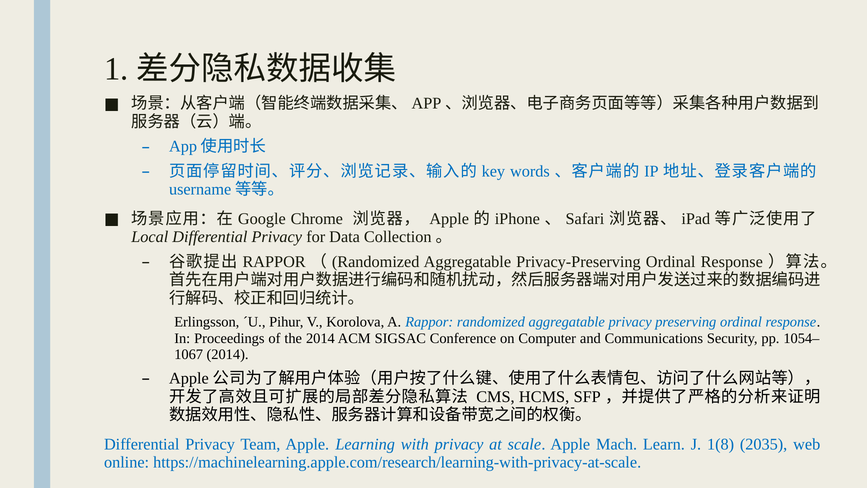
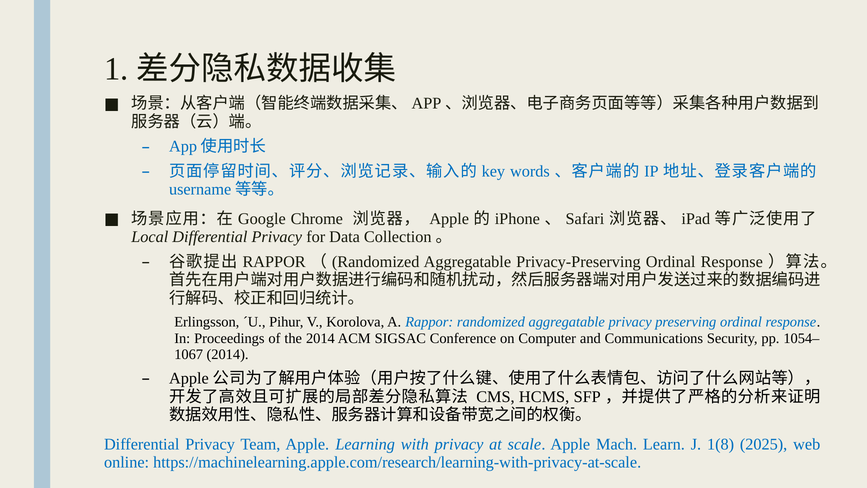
2035: 2035 -> 2025
